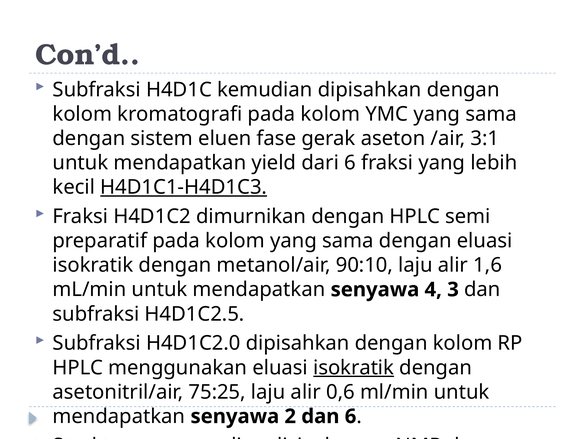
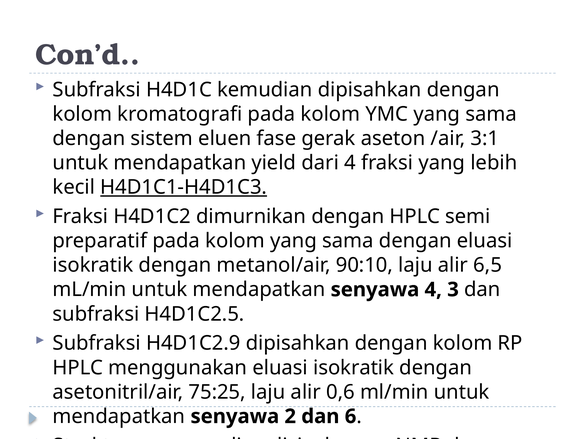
dari 6: 6 -> 4
1,6: 1,6 -> 6,5
H4D1C2.0: H4D1C2.0 -> H4D1C2.9
isokratik at (354, 367) underline: present -> none
